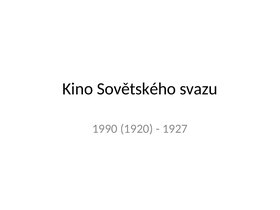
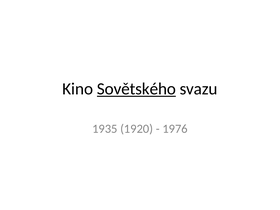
Sovětského underline: none -> present
1990: 1990 -> 1935
1927: 1927 -> 1976
